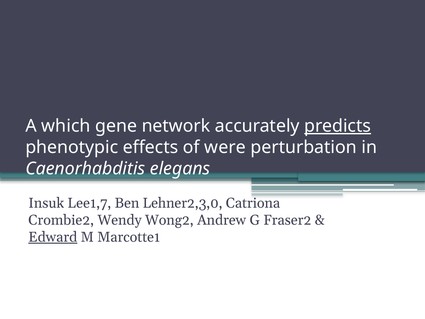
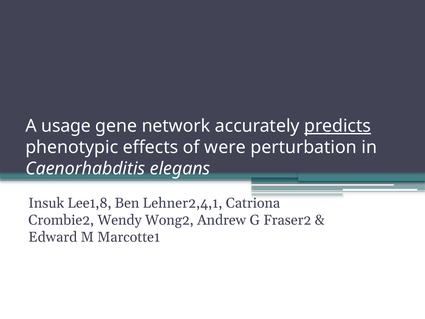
which: which -> usage
Lee1,7: Lee1,7 -> Lee1,8
Lehner2,3,0: Lehner2,3,0 -> Lehner2,4,1
Edward underline: present -> none
